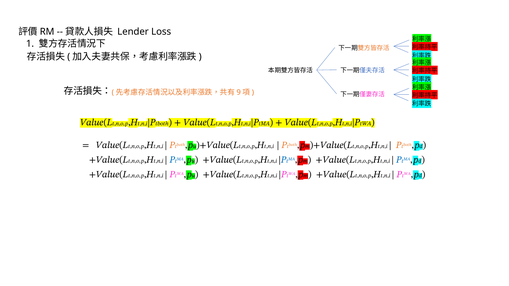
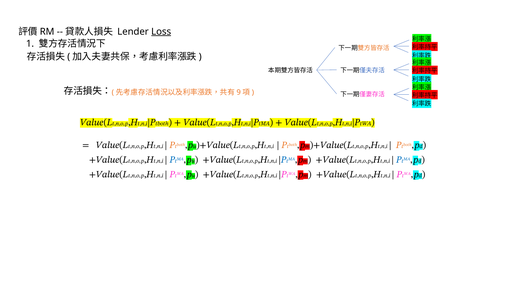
Loss underline: none -> present
